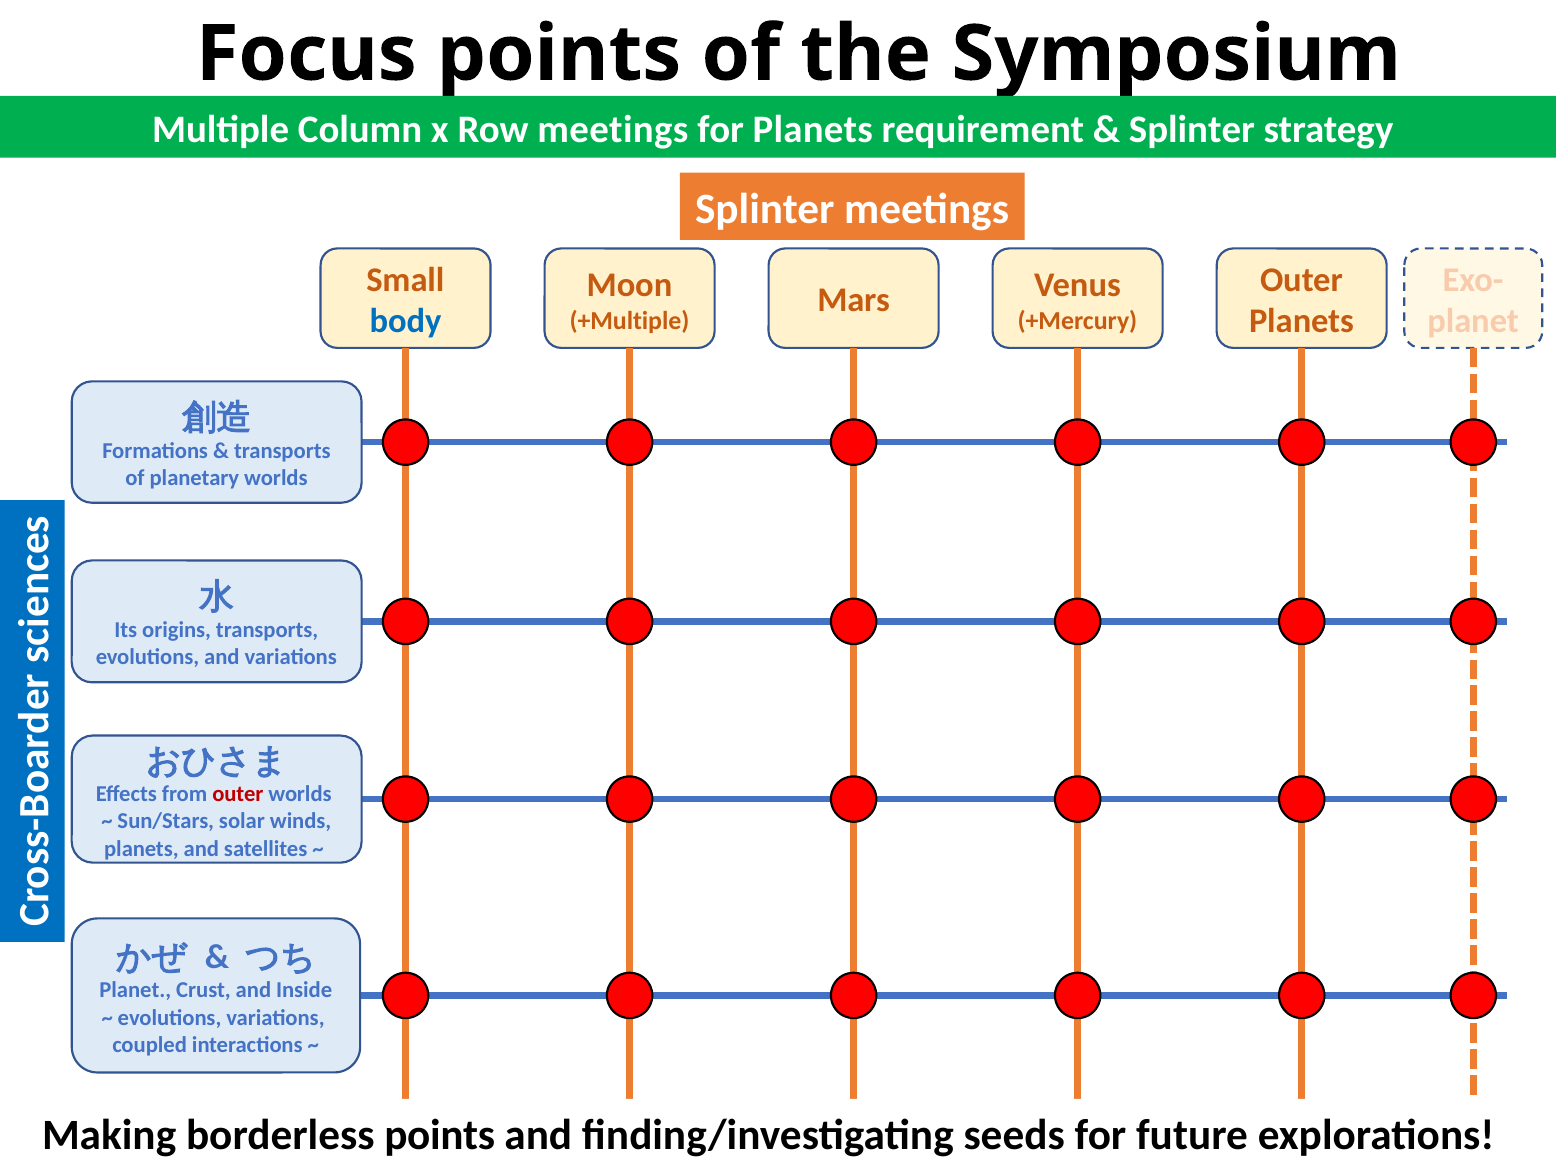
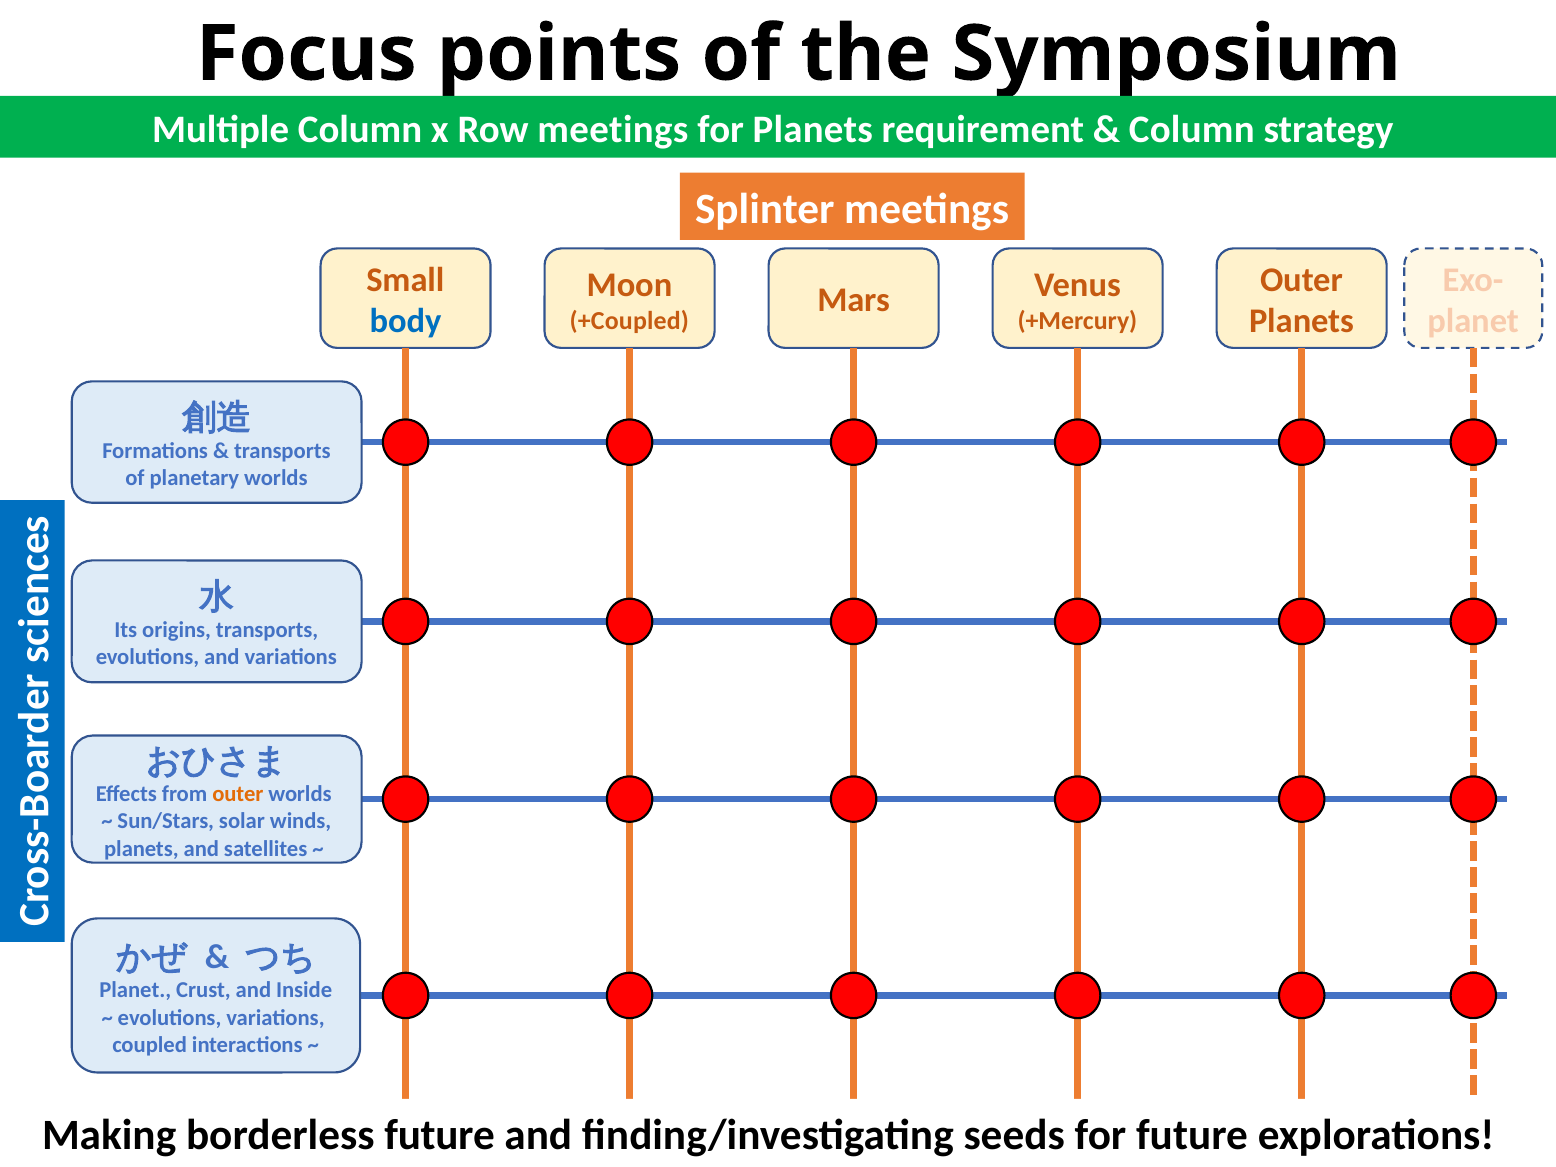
Splinter at (1192, 129): Splinter -> Column
+Multiple: +Multiple -> +Coupled
outer at (238, 794) colour: red -> orange
borderless points: points -> future
